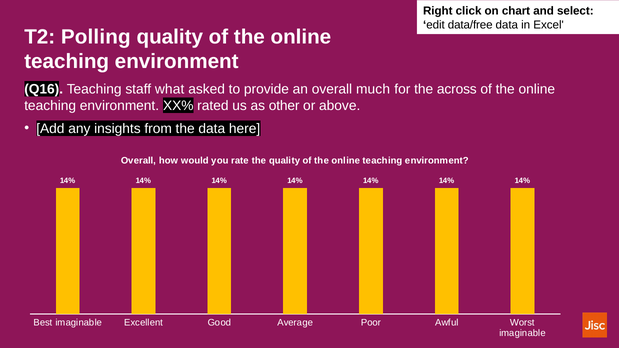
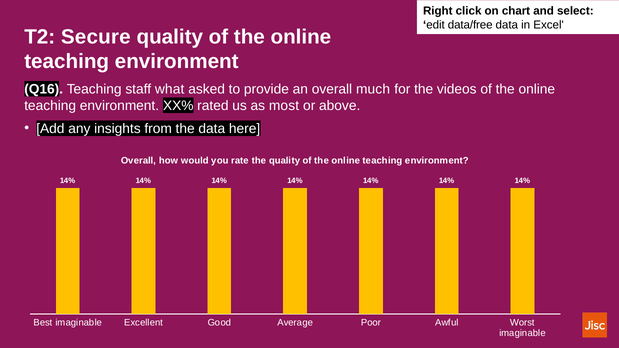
Polling: Polling -> Secure
across: across -> videos
other: other -> most
